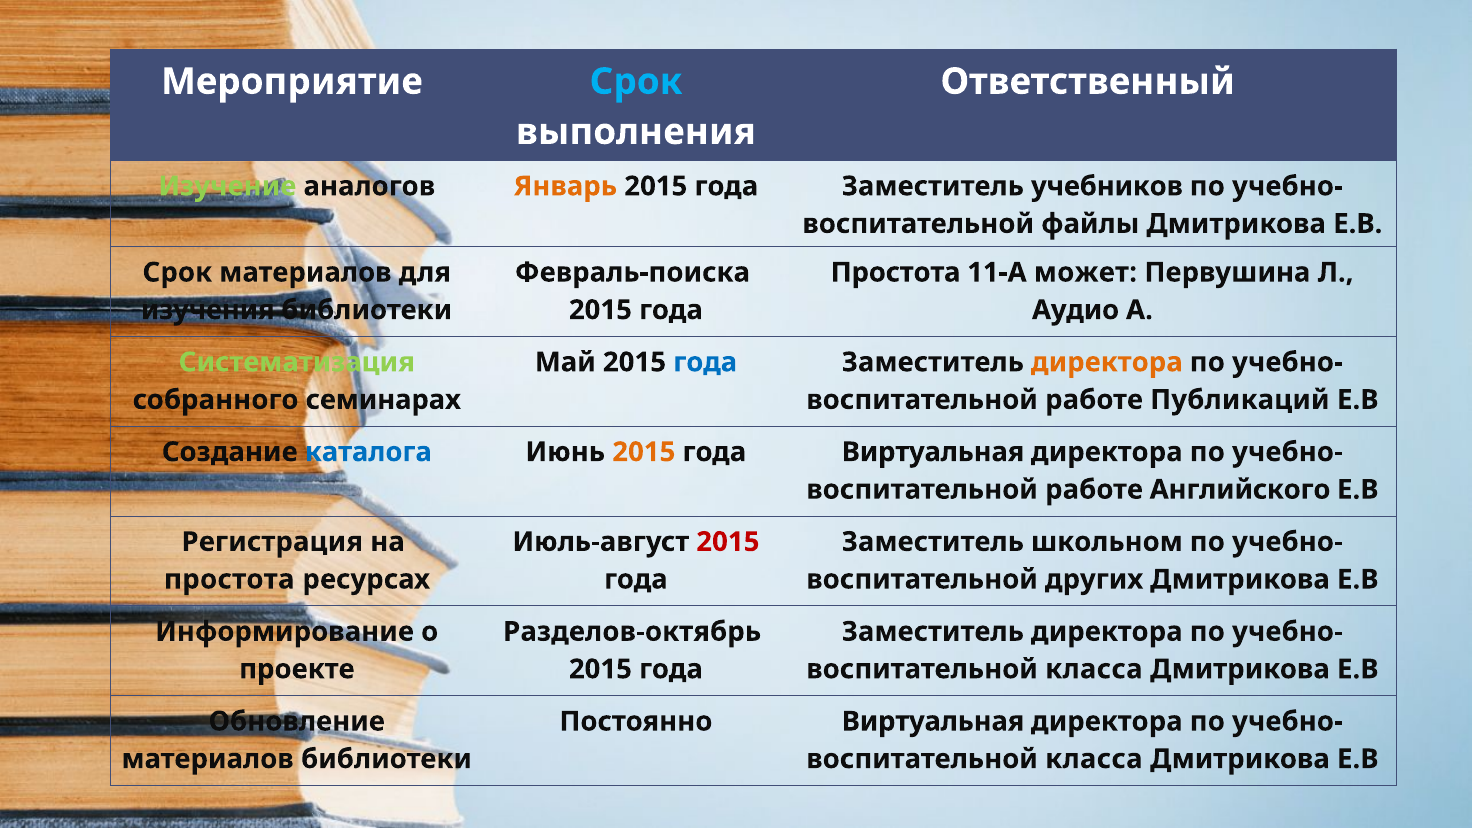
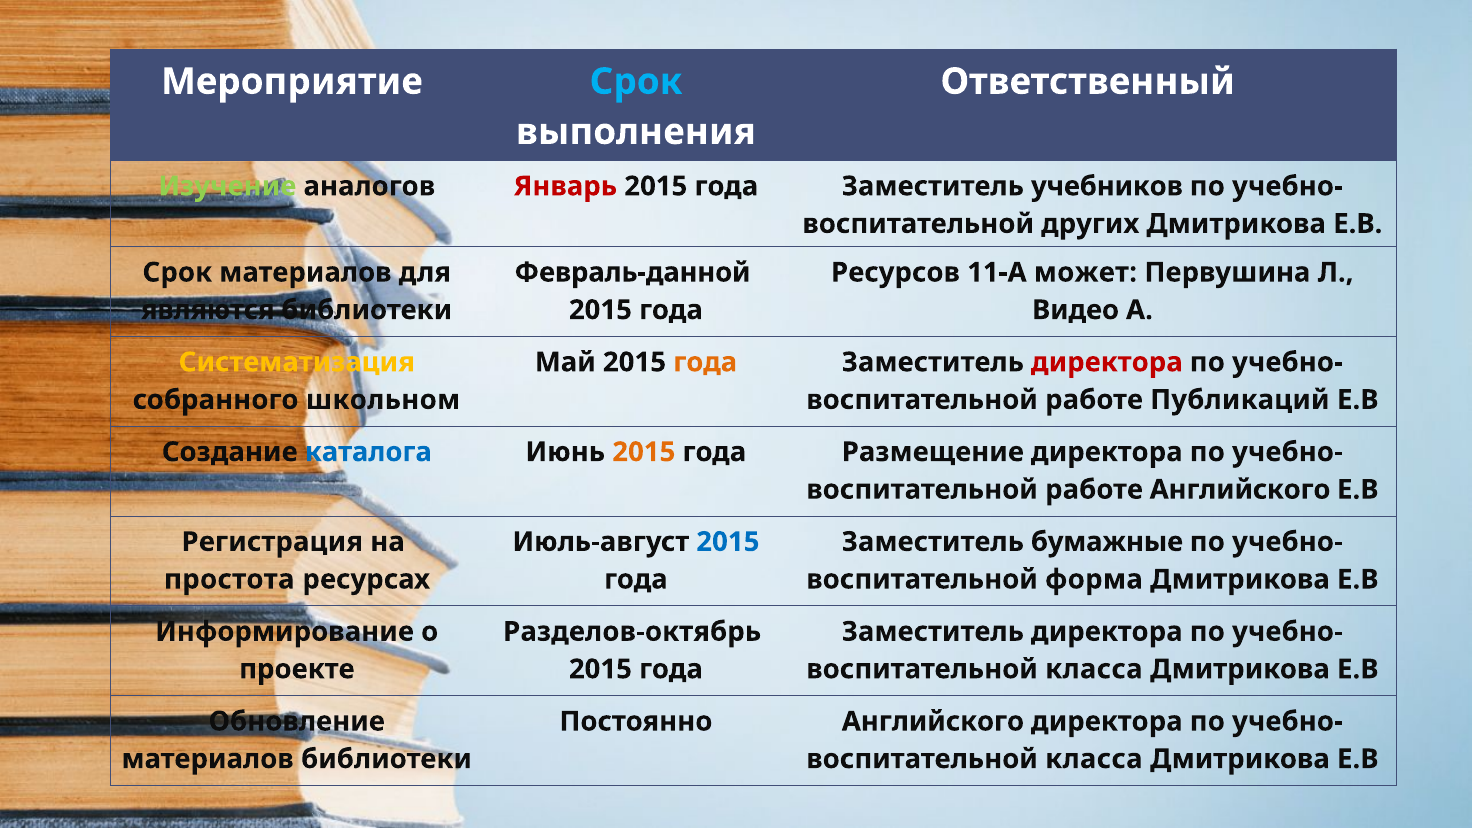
Январь colour: orange -> red
файлы: файлы -> других
Февраль-поиска: Февраль-поиска -> Февраль-данной
Простота at (896, 273): Простота -> Ресурсов
изучения: изучения -> являются
Аудио: Аудио -> Видео
Систематизация colour: light green -> yellow
года at (705, 362) colour: blue -> orange
директора at (1107, 362) colour: orange -> red
семинарах: семинарах -> школьном
года Виртуальная: Виртуальная -> Размещение
2015 at (728, 542) colour: red -> blue
школьном: школьном -> бумажные
других: других -> форма
Постоянно Виртуальная: Виртуальная -> Английского
